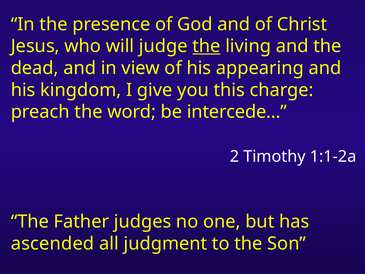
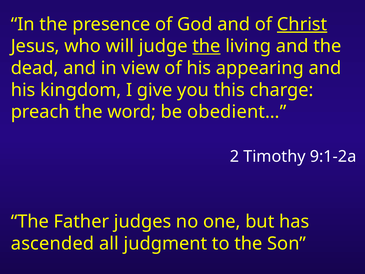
Christ underline: none -> present
intercede…: intercede… -> obedient…
1:1-2a: 1:1-2a -> 9:1-2a
